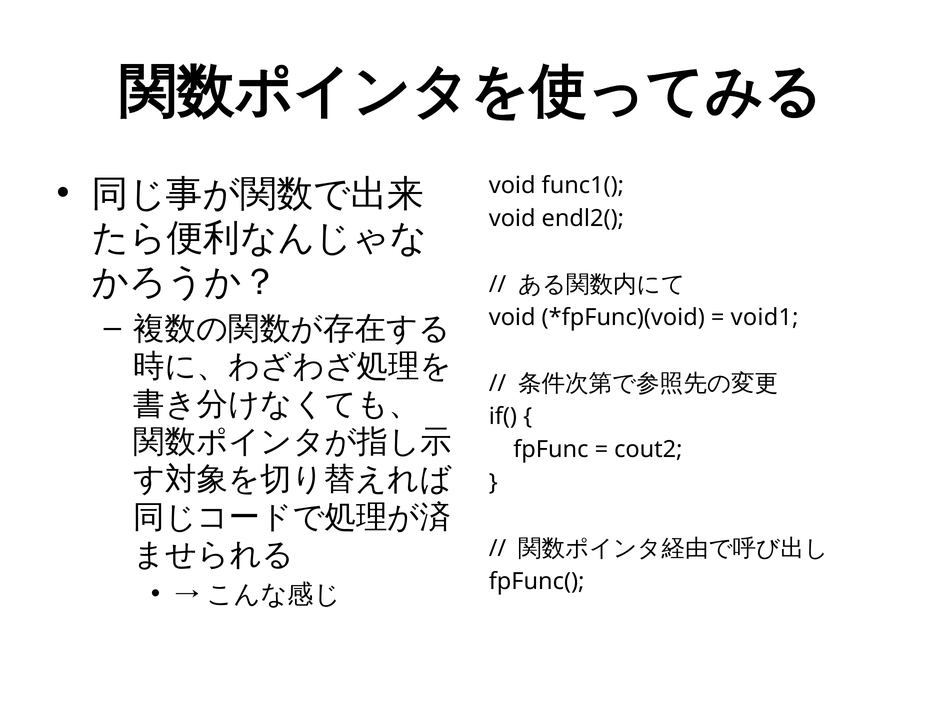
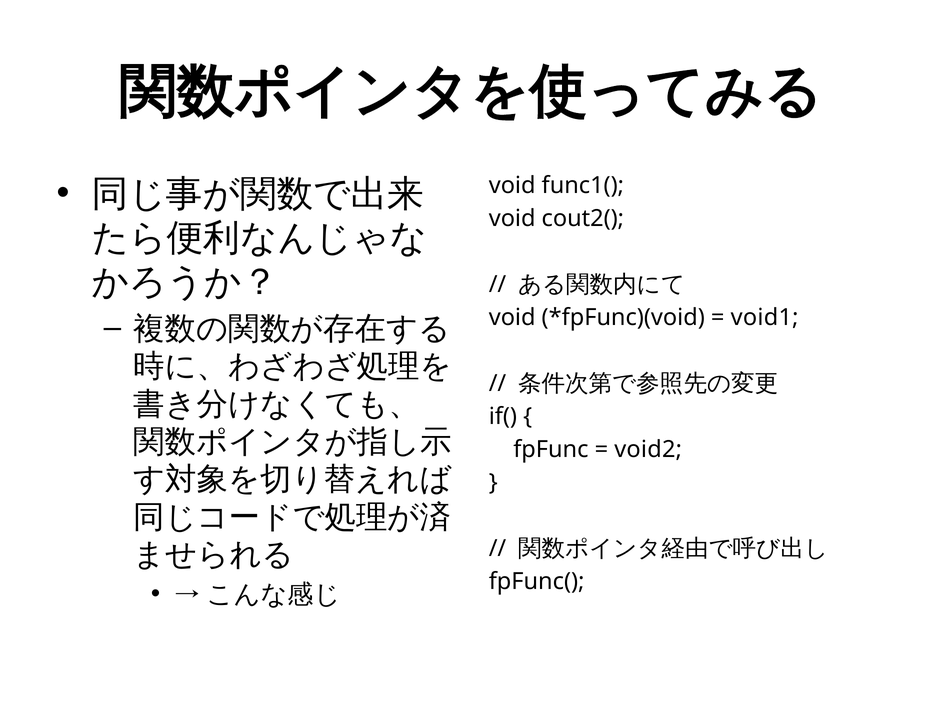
endl2(: endl2( -> cout2(
cout2: cout2 -> void2
